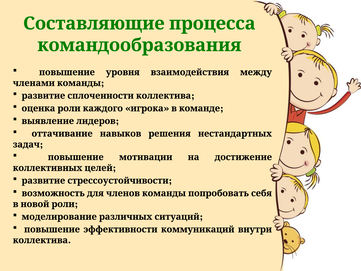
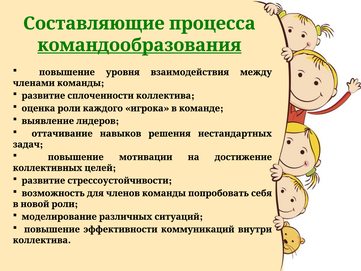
командообразования underline: none -> present
